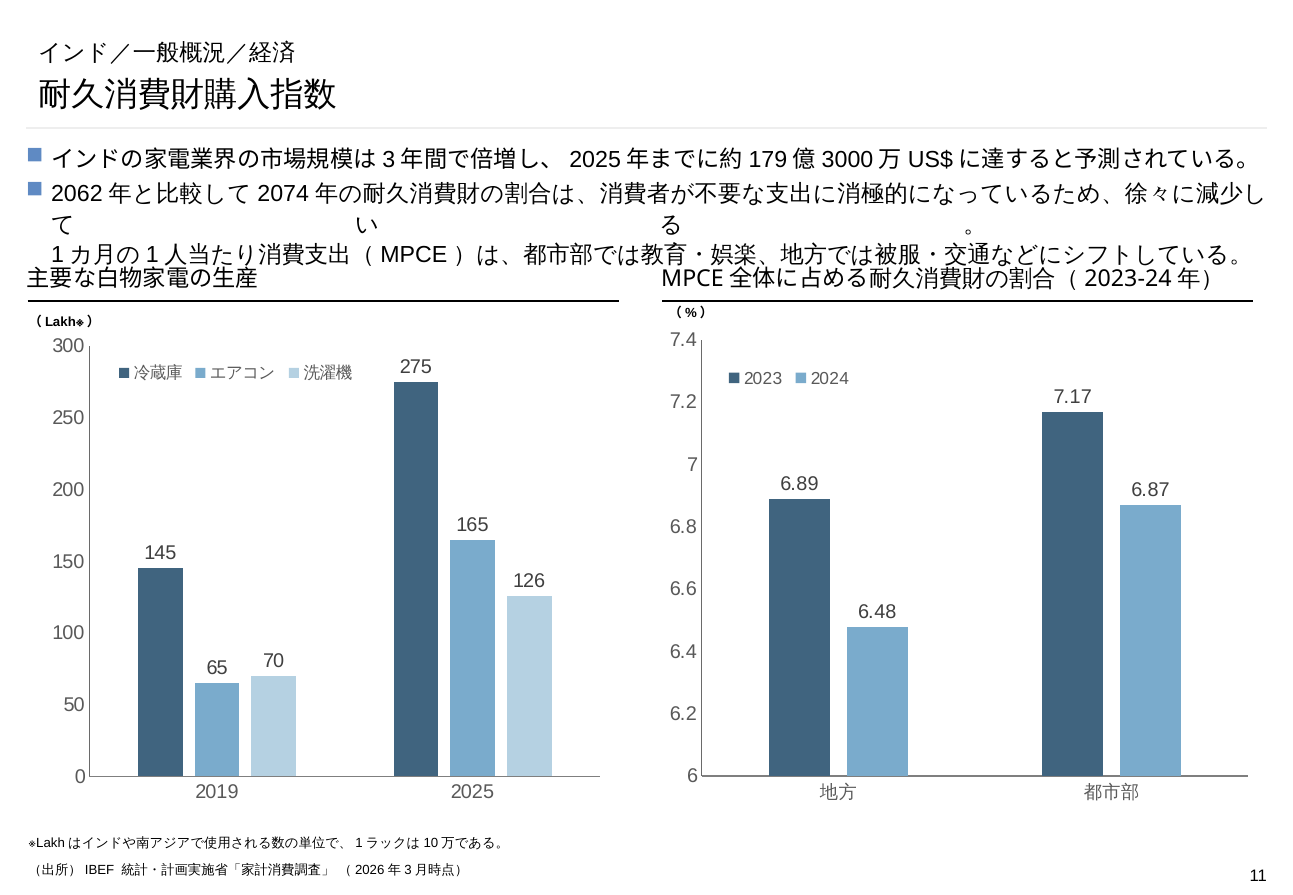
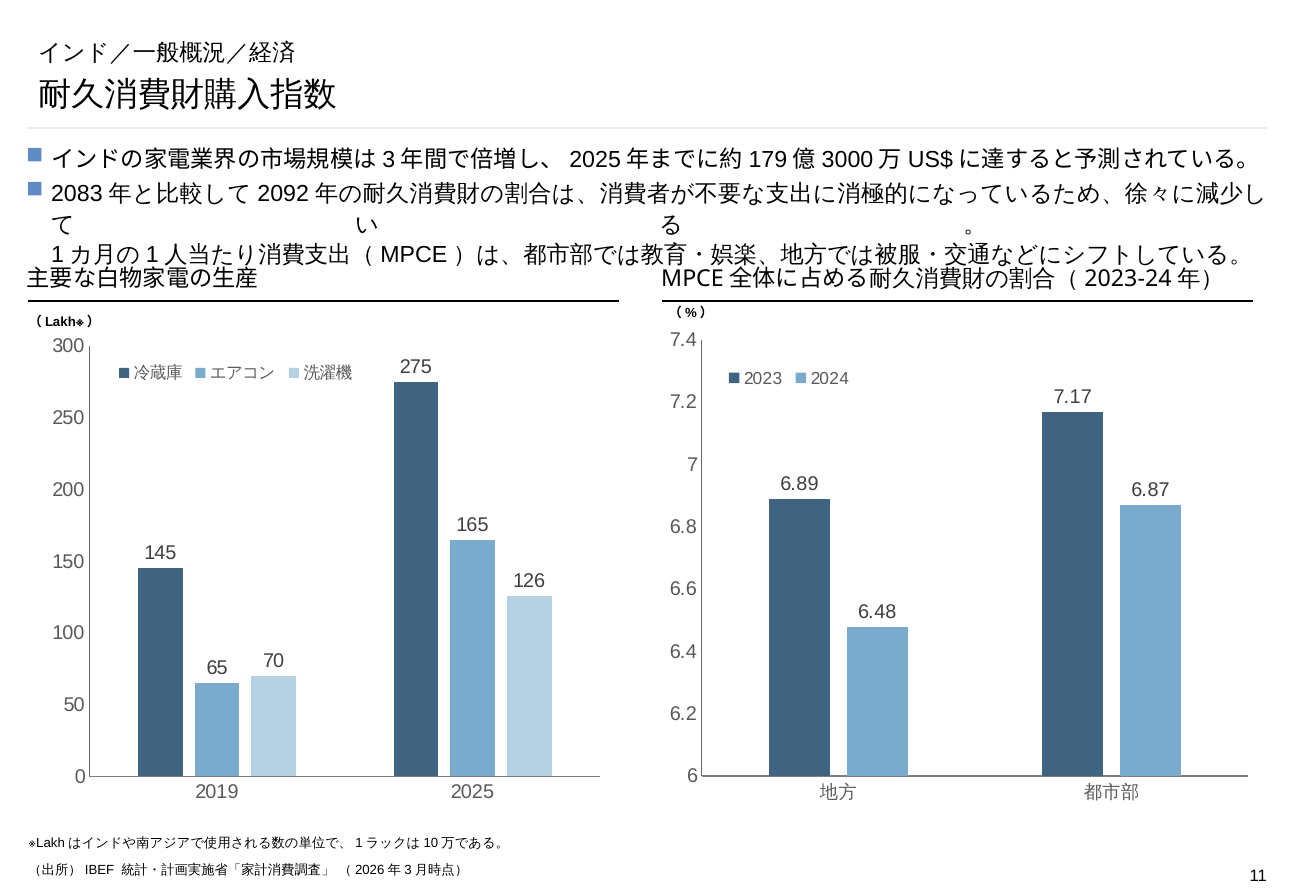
2062: 2062 -> 2083
2074: 2074 -> 2092
